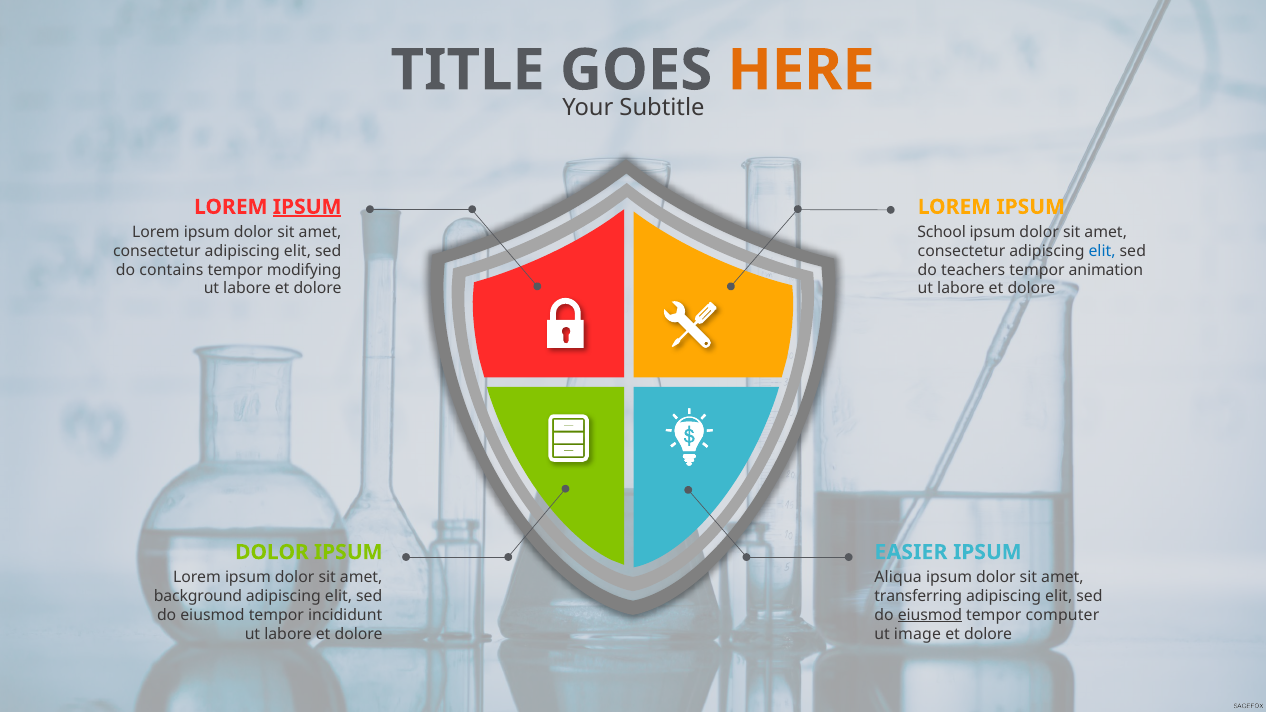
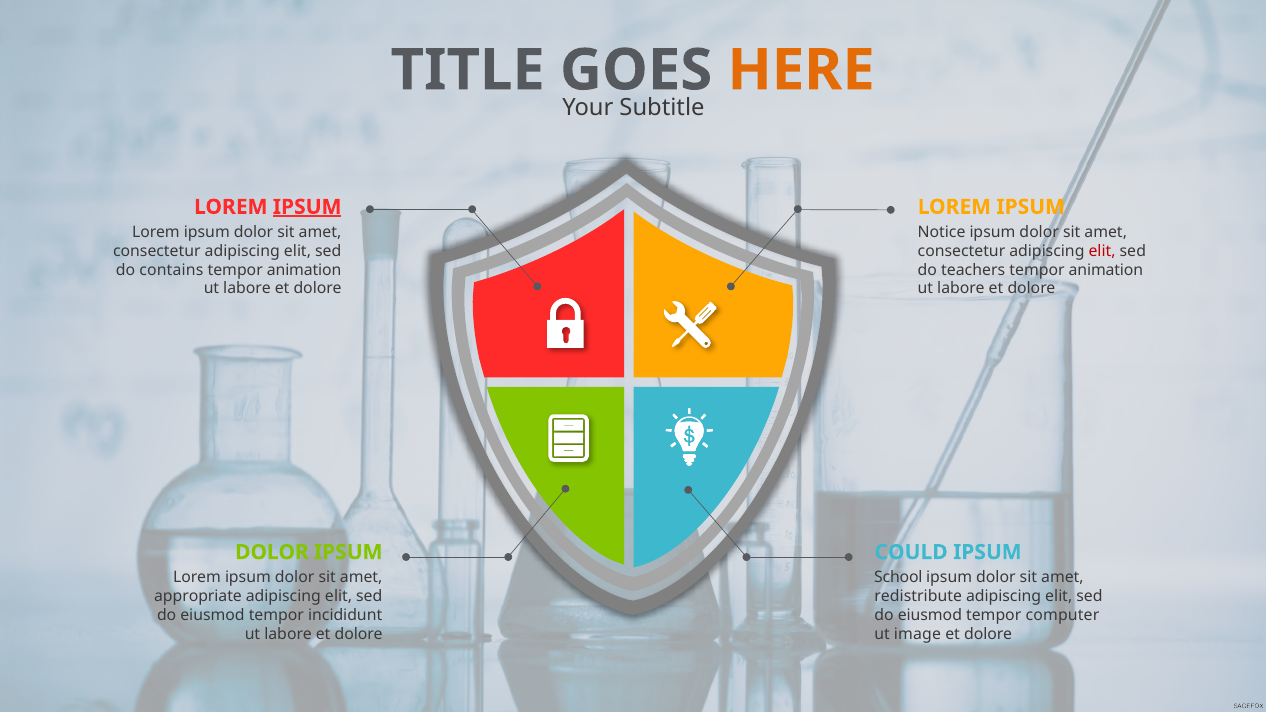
School: School -> Notice
elit at (1102, 251) colour: blue -> red
modifying at (304, 270): modifying -> animation
EASIER: EASIER -> COULD
Aliqua: Aliqua -> School
background: background -> appropriate
transferring: transferring -> redistribute
eiusmod at (930, 615) underline: present -> none
